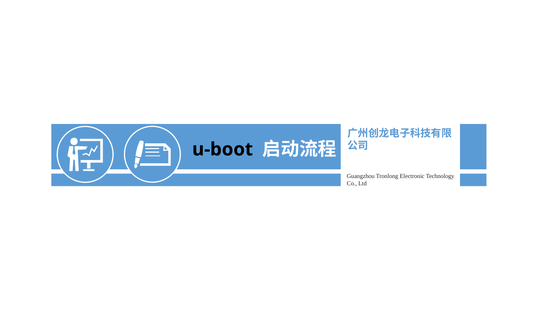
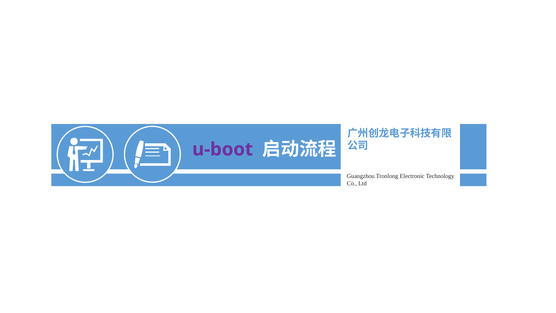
u-boot colour: black -> purple
